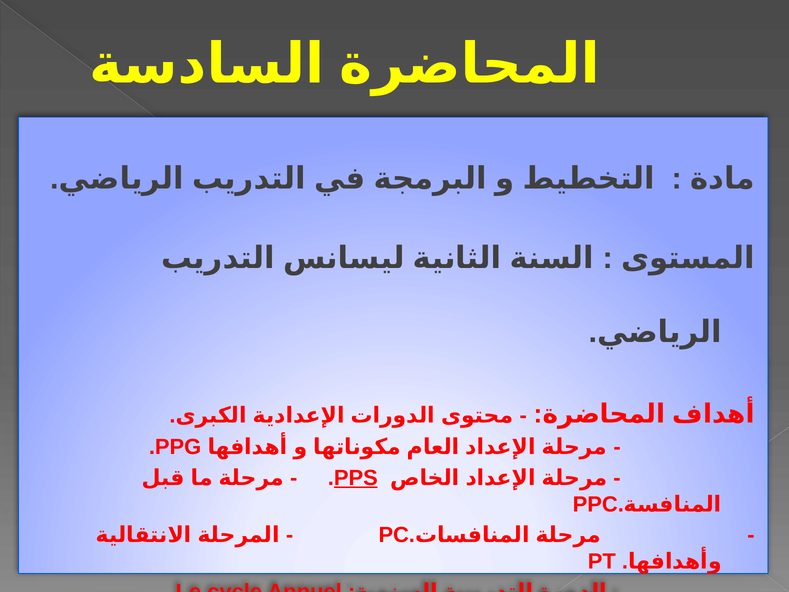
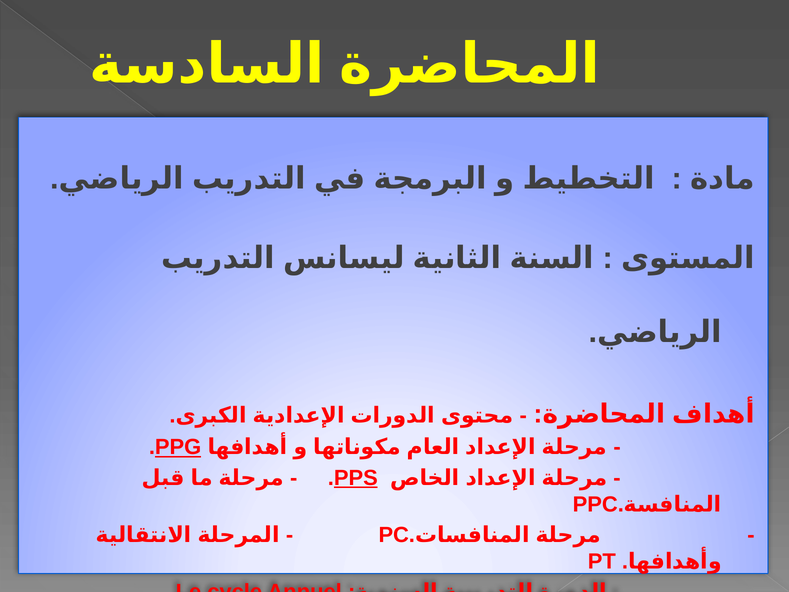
PPG underline: none -> present
